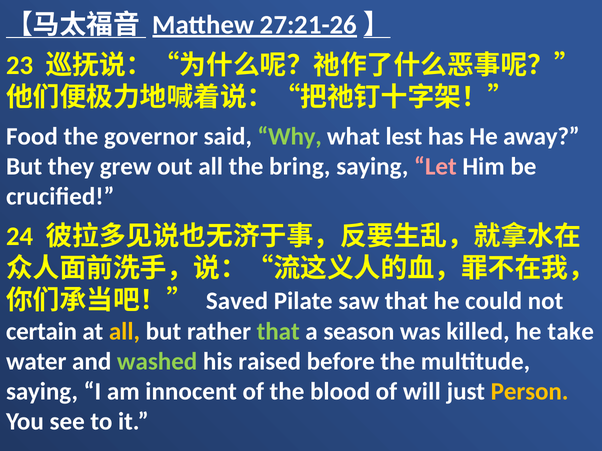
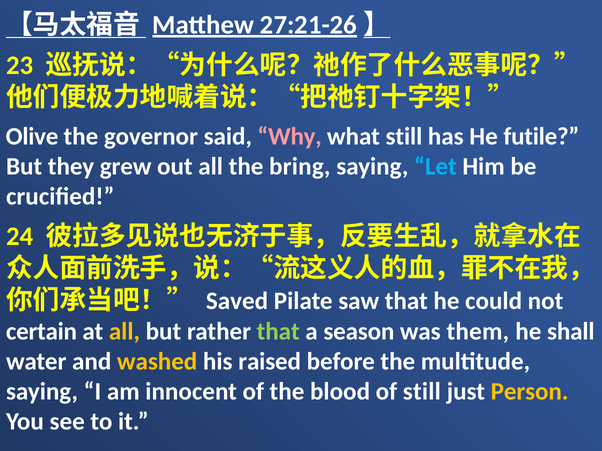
Food: Food -> Olive
Why colour: light green -> pink
what lest: lest -> still
away: away -> futile
Let colour: pink -> light blue
killed: killed -> them
take: take -> shall
washed colour: light green -> yellow
of will: will -> still
